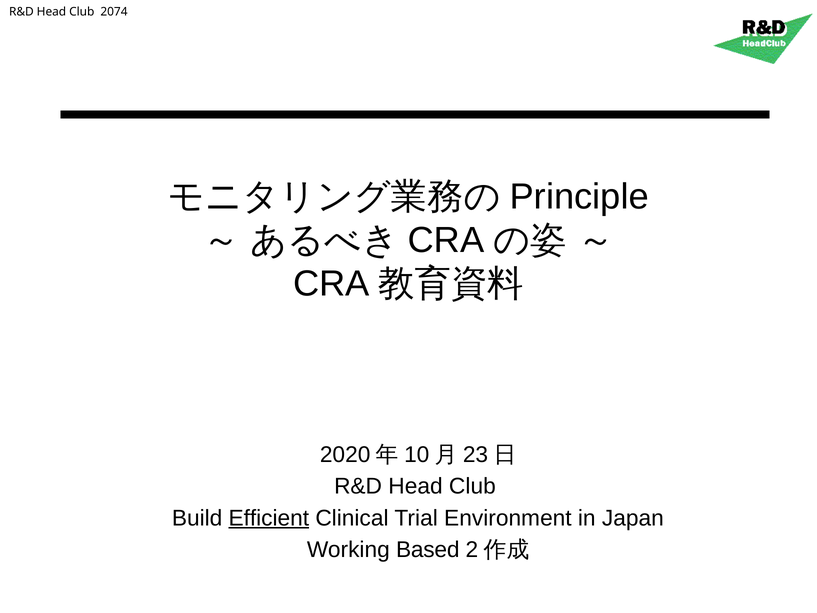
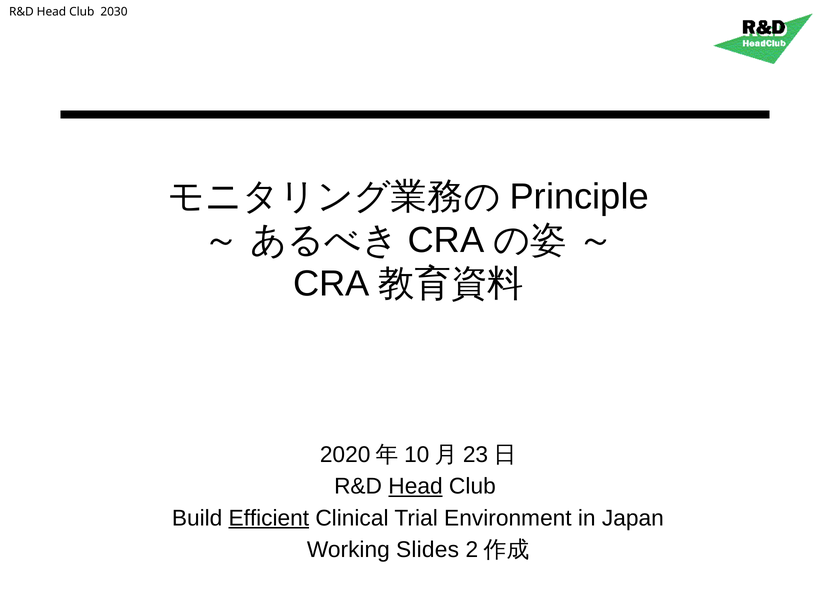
2074: 2074 -> 2030
Head at (416, 486) underline: none -> present
Based: Based -> Slides
